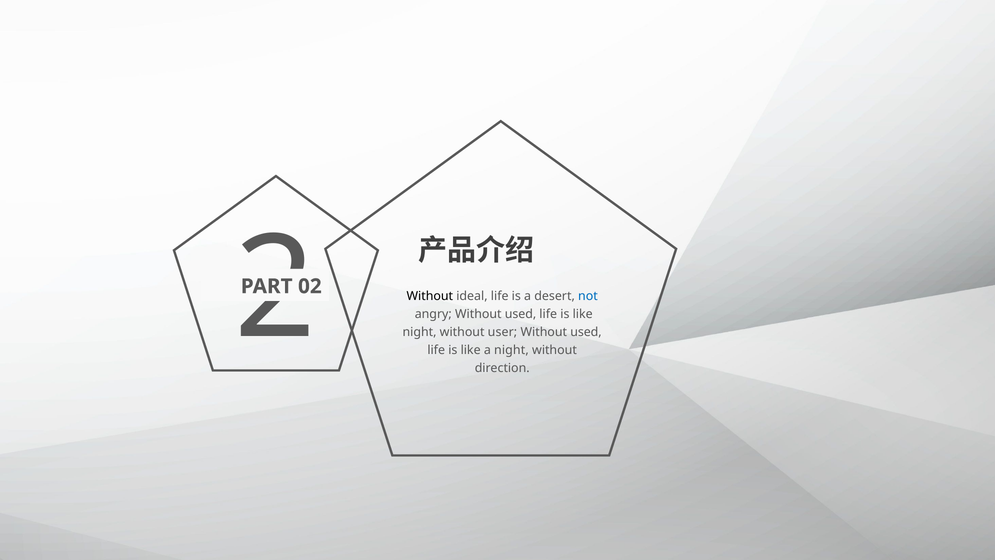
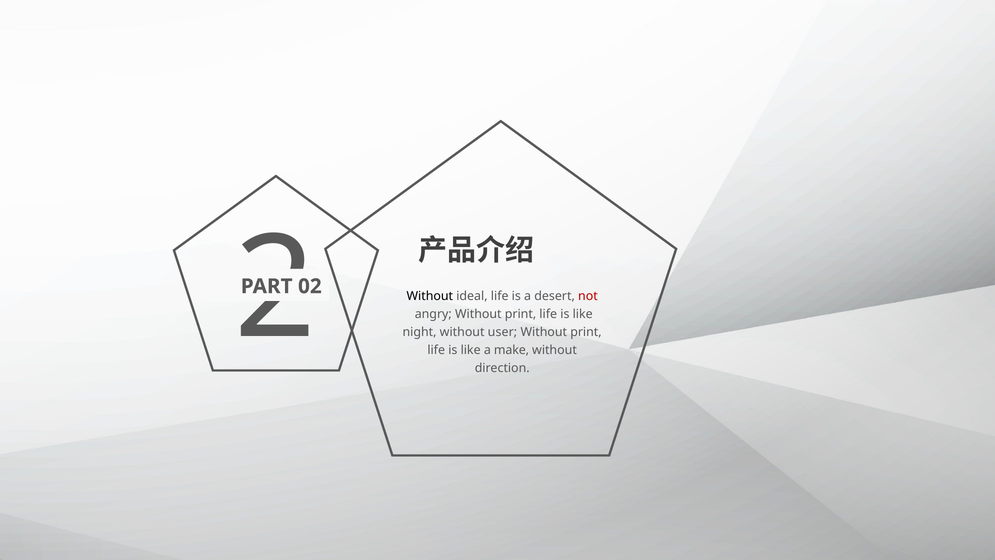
not colour: blue -> red
angry Without used: used -> print
used at (586, 332): used -> print
a night: night -> make
